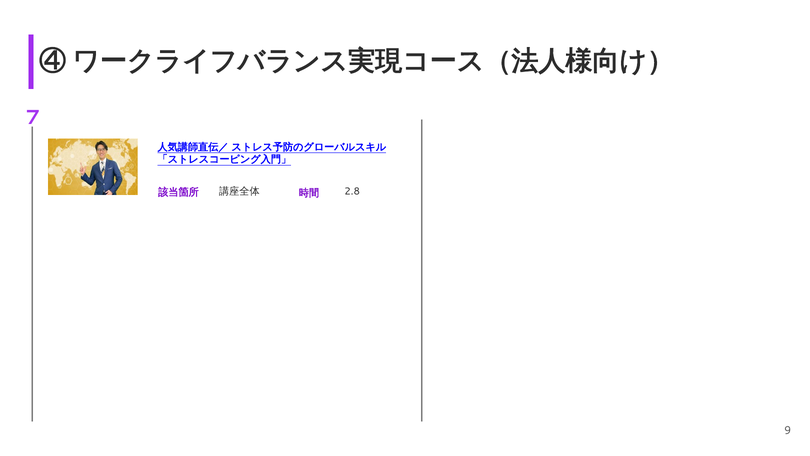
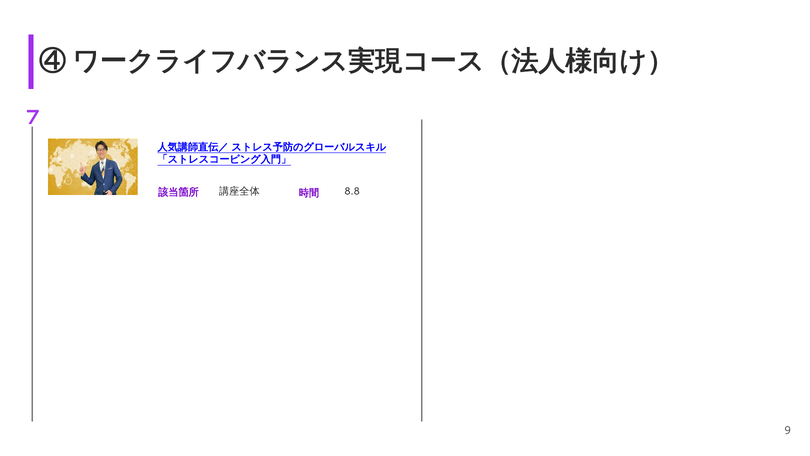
2.8: 2.8 -> 8.8
